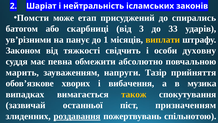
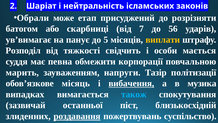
Помсти: Помсти -> Обрали
спирались: спирались -> розрізняти
3: 3 -> 7
33: 33 -> 56
ув’різними: ув’різними -> ув’вимагає
1: 1 -> 5
Законом: Законом -> Розподіл
духовну: духовну -> мається
абсолютно: абсолютно -> корпорації
прийняття: прийняття -> політизації
хворих: хворих -> місяць
вибачення underline: none -> present
також colour: yellow -> light blue
призначенням: призначенням -> близькосхідній
спільнотою: спільнотою -> суспільство
